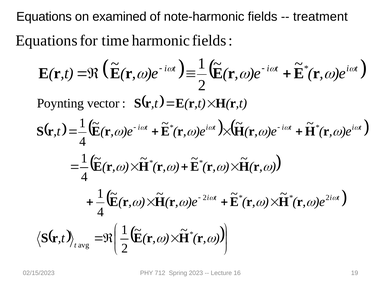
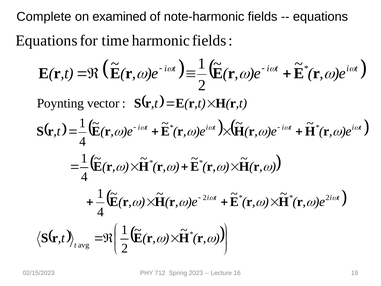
Equations at (44, 17): Equations -> Complete
treatment at (320, 17): treatment -> equations
